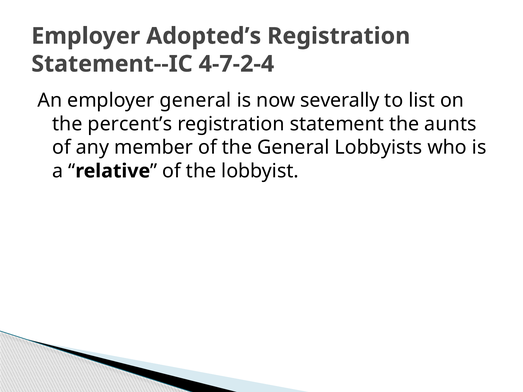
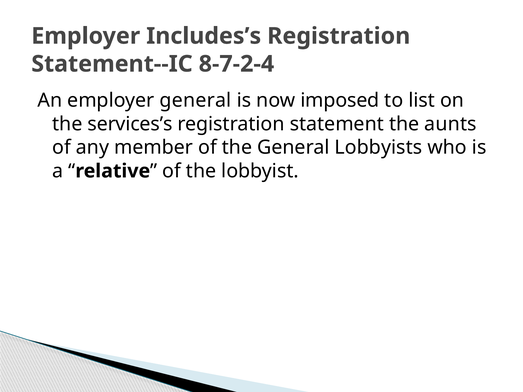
Adopted’s: Adopted’s -> Includes’s
4-7-2-4: 4-7-2-4 -> 8-7-2-4
severally: severally -> imposed
percent’s: percent’s -> services’s
